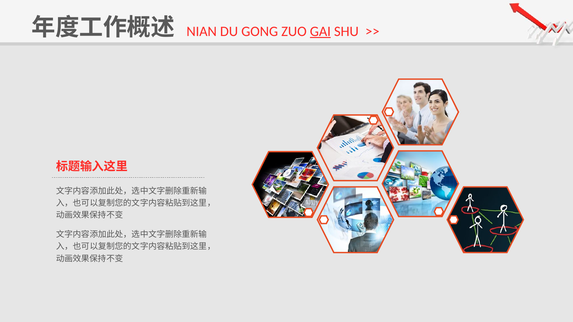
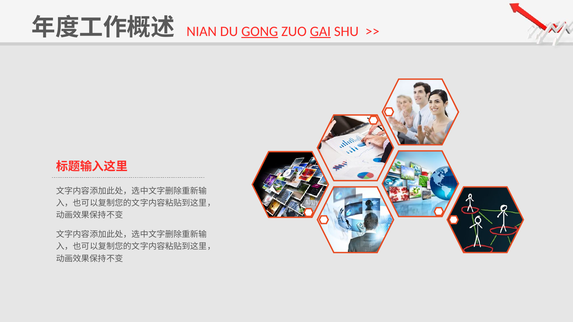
GONG underline: none -> present
